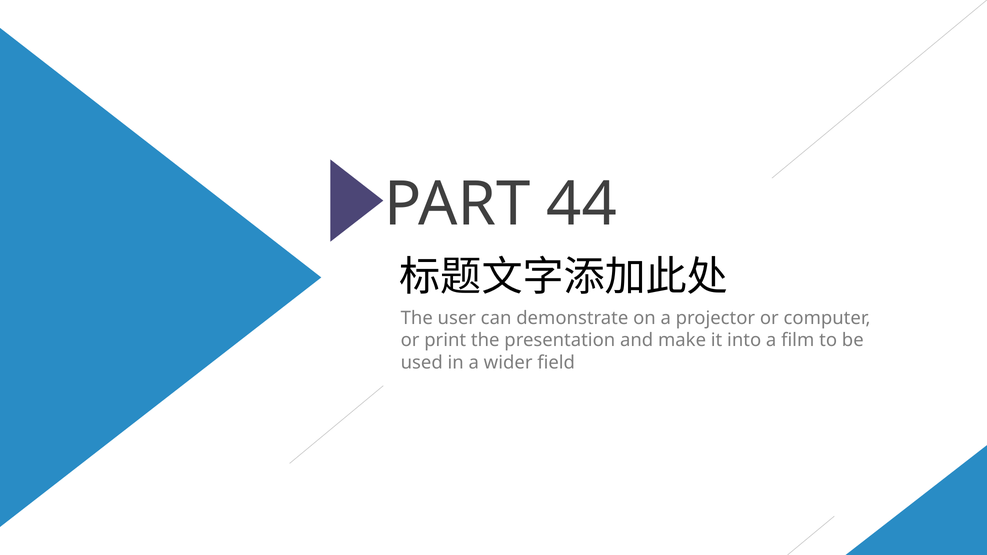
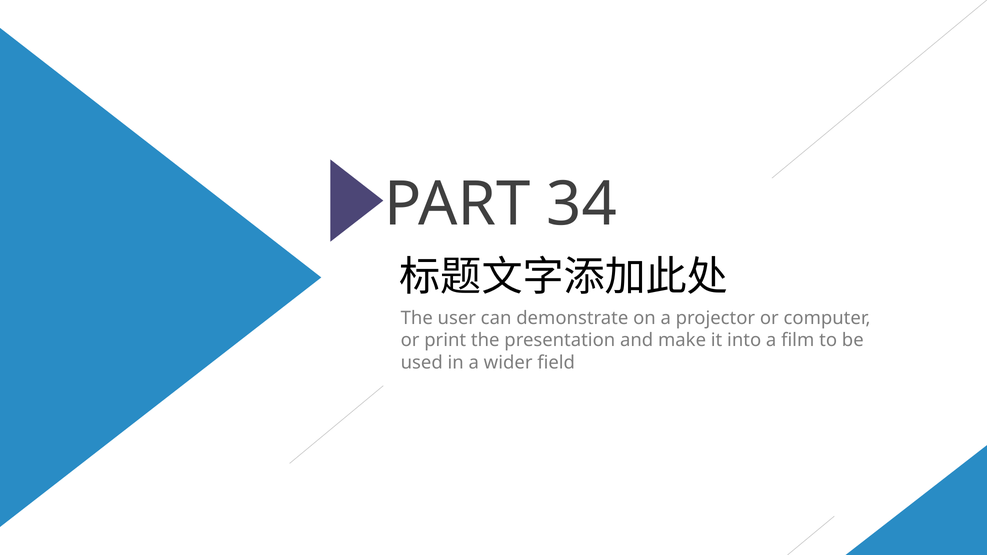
44: 44 -> 34
